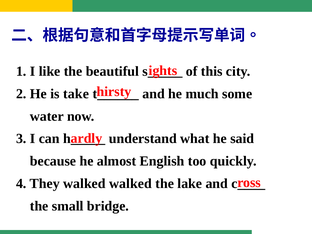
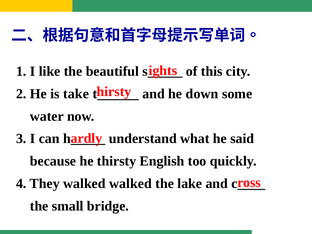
much: much -> down
almost: almost -> thirsty
